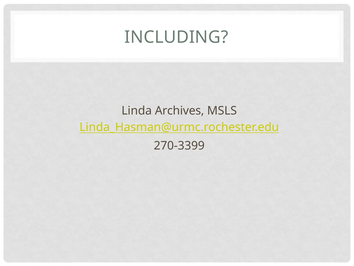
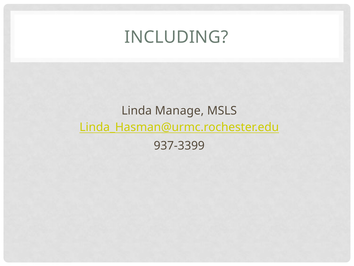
Archives: Archives -> Manage
270-3399: 270-3399 -> 937-3399
